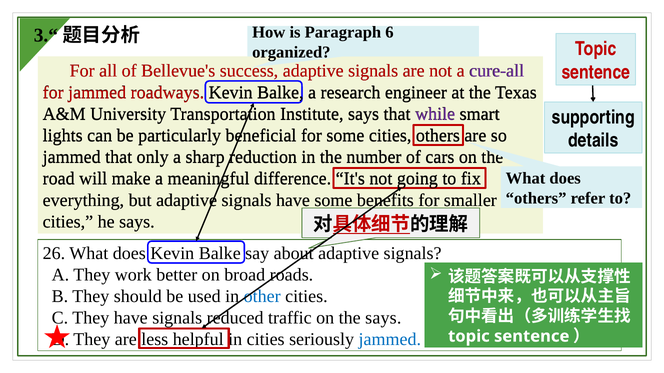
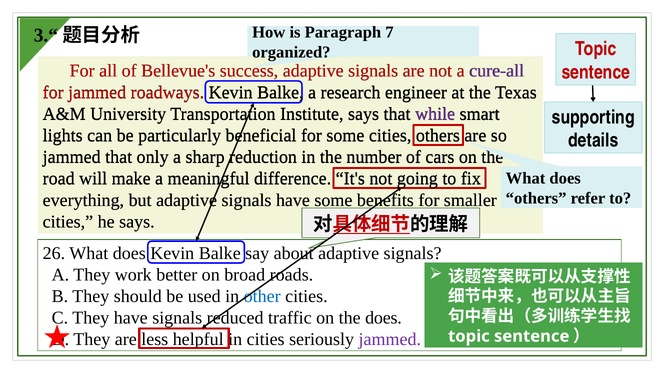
6: 6 -> 7
the says: says -> does
jammed at (390, 340) colour: blue -> purple
